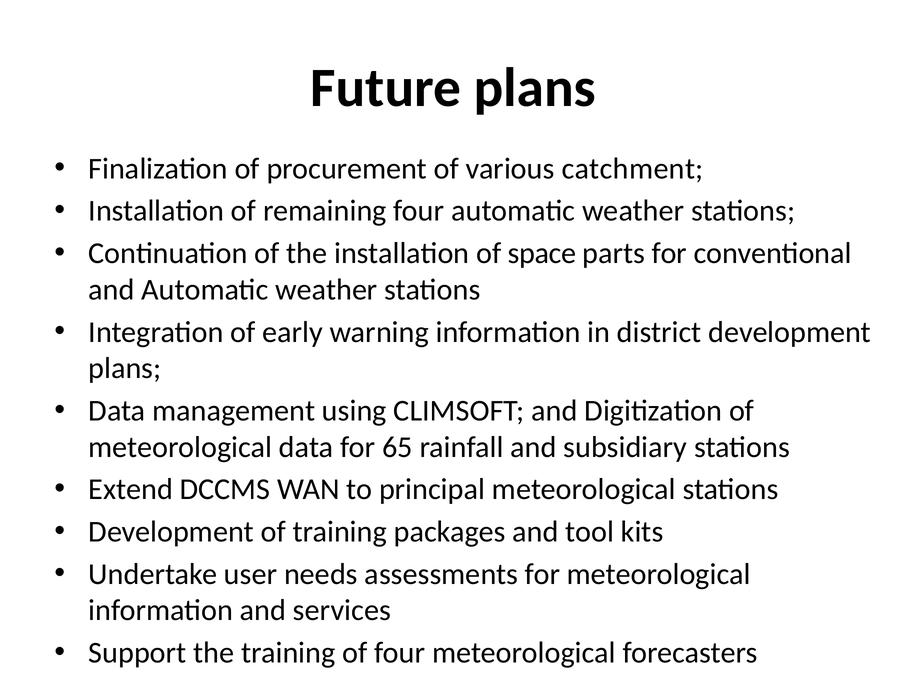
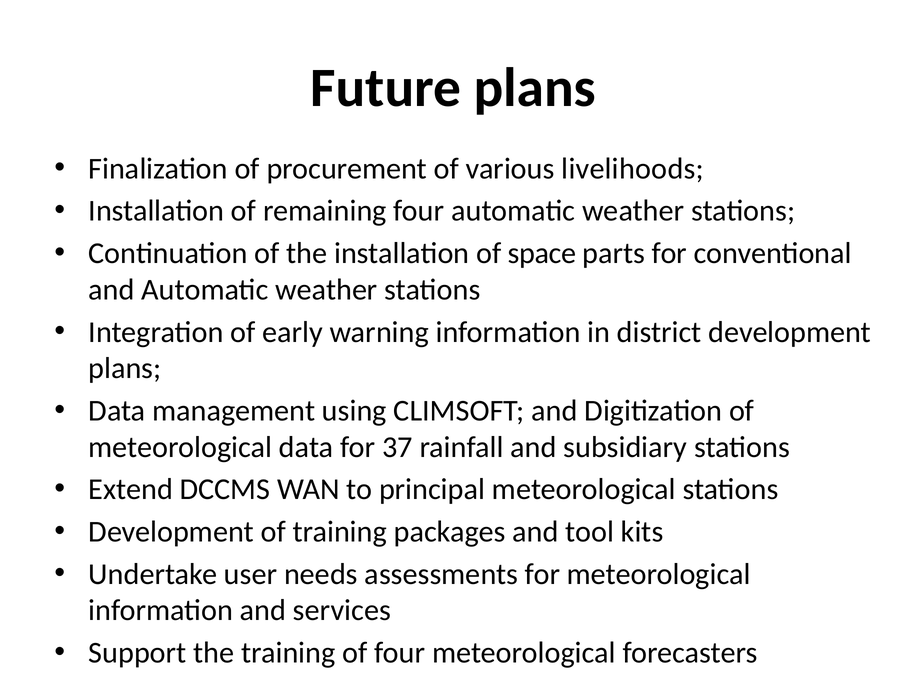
catchment: catchment -> livelihoods
65: 65 -> 37
